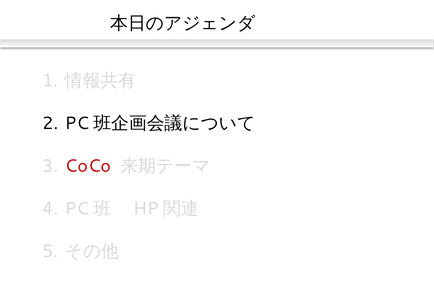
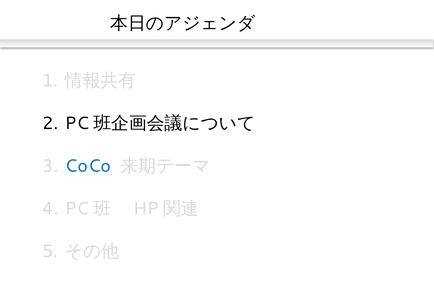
CoCo colour: red -> blue
